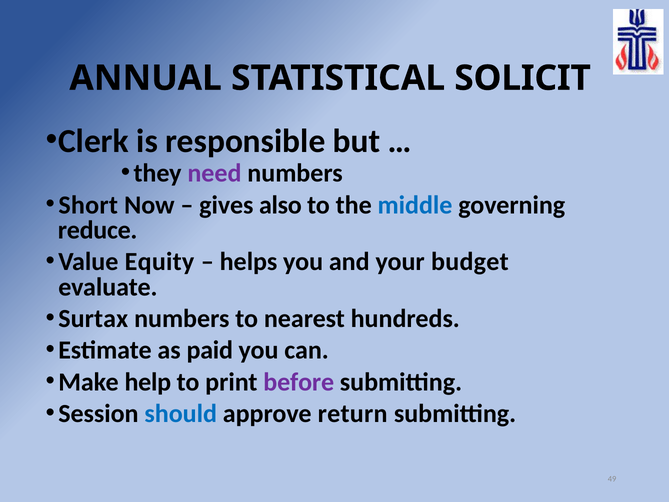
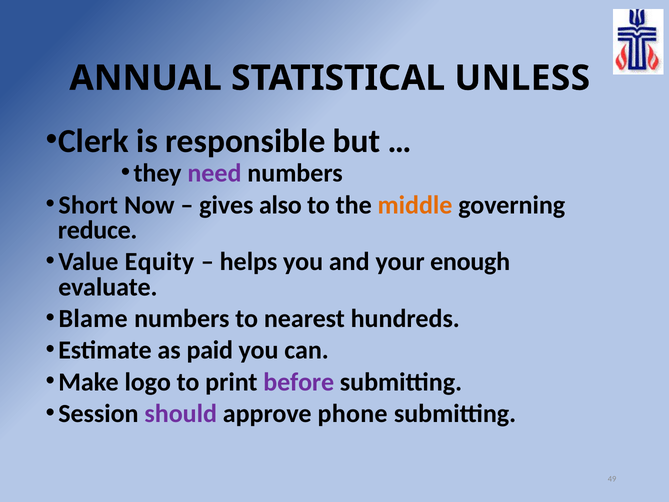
SOLICIT: SOLICIT -> UNLESS
middle colour: blue -> orange
budget: budget -> enough
Surtax: Surtax -> Blame
help: help -> logo
should colour: blue -> purple
return: return -> phone
